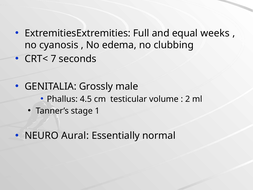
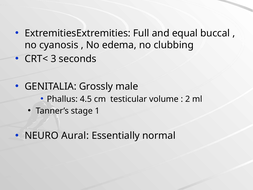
weeks: weeks -> buccal
7: 7 -> 3
